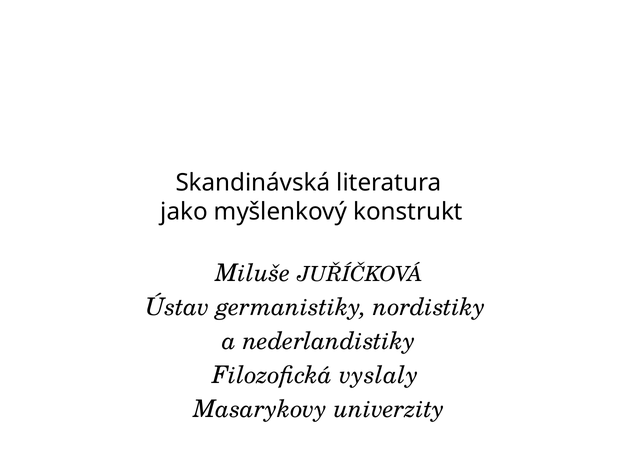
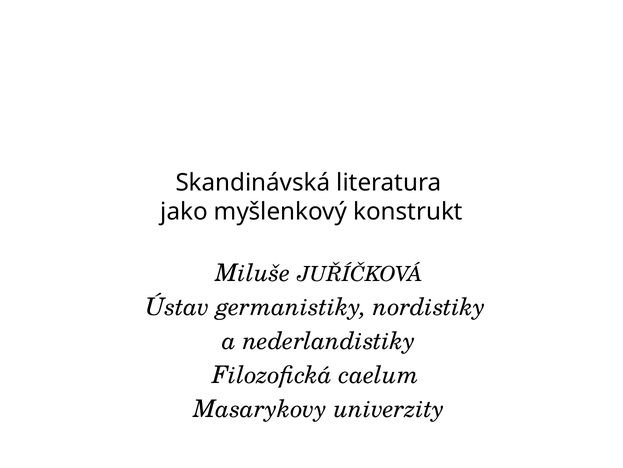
vyslaly: vyslaly -> caelum
